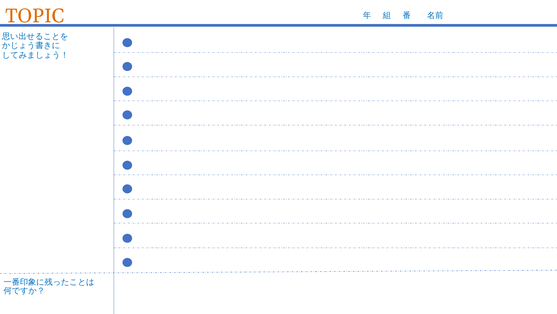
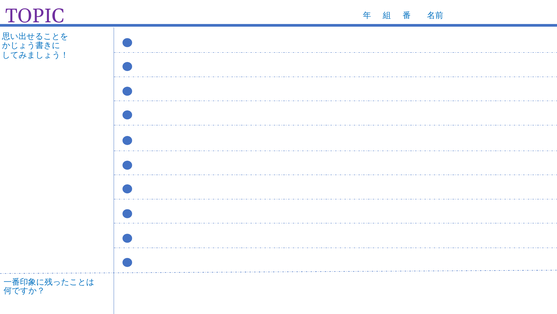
TOPIC colour: orange -> purple
